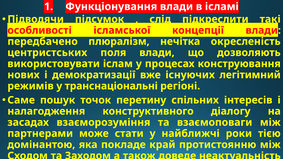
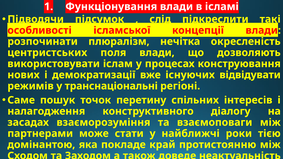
передбачено: передбачено -> розпочинати
легітимний: легітимний -> відвідувати
